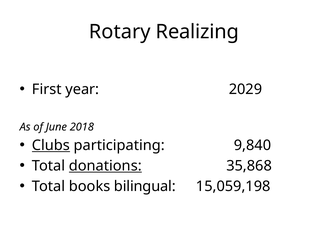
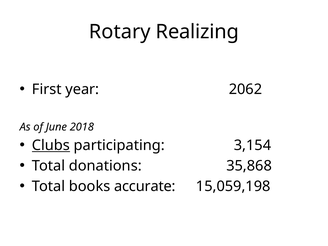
2029: 2029 -> 2062
9,840: 9,840 -> 3,154
donations underline: present -> none
bilingual: bilingual -> accurate
